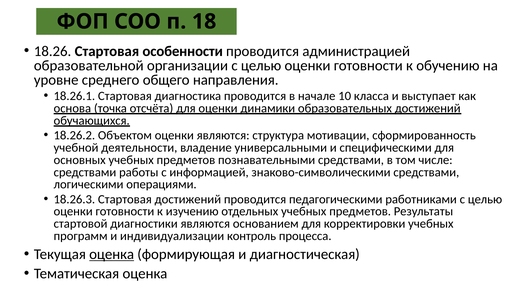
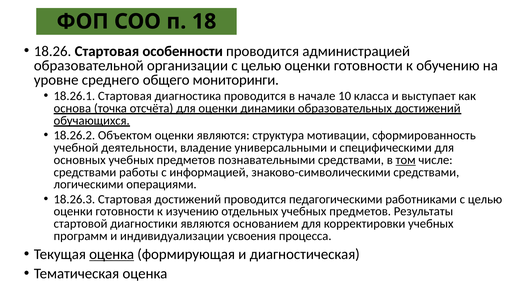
направления: направления -> мониторинги
том underline: none -> present
контроль: контроль -> усвоения
